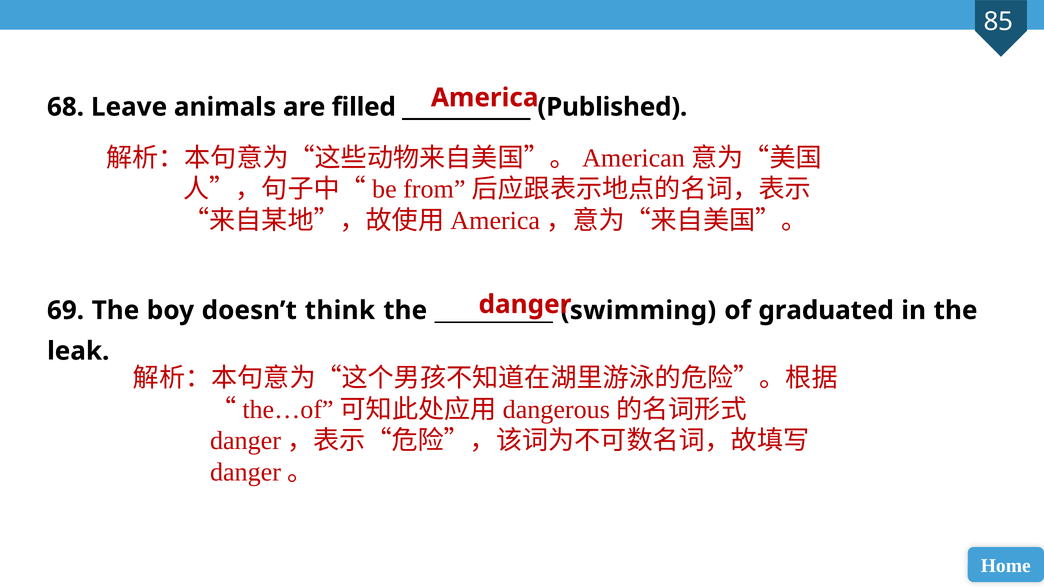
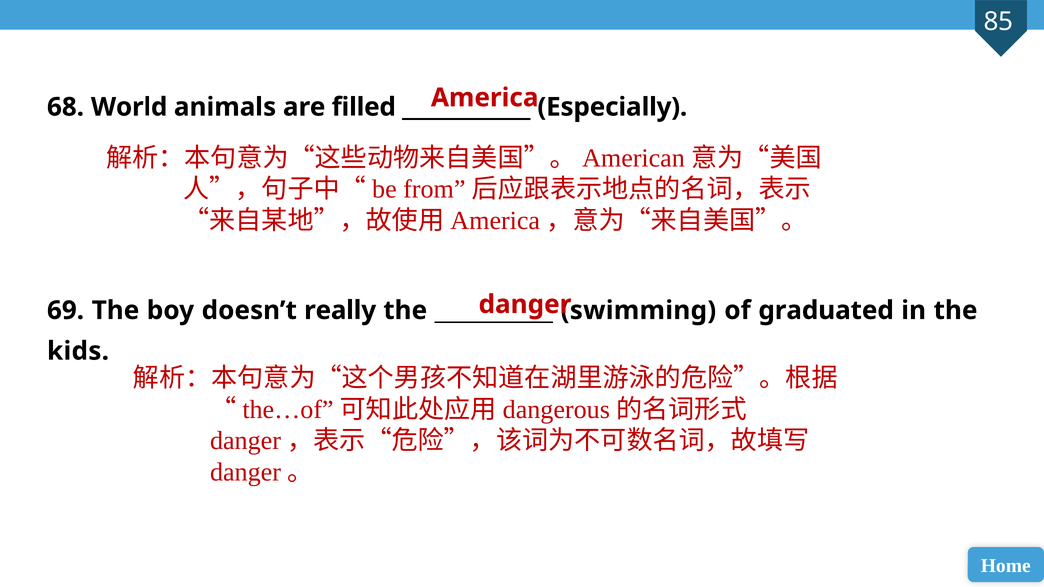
Leave: Leave -> World
Published: Published -> Especially
think: think -> really
leak: leak -> kids
